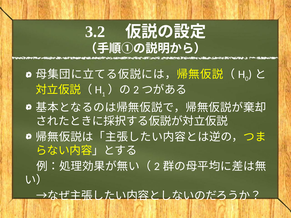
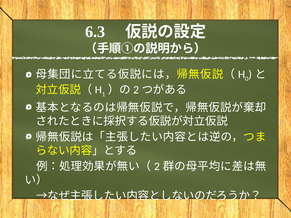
3.2: 3.2 -> 6.3
